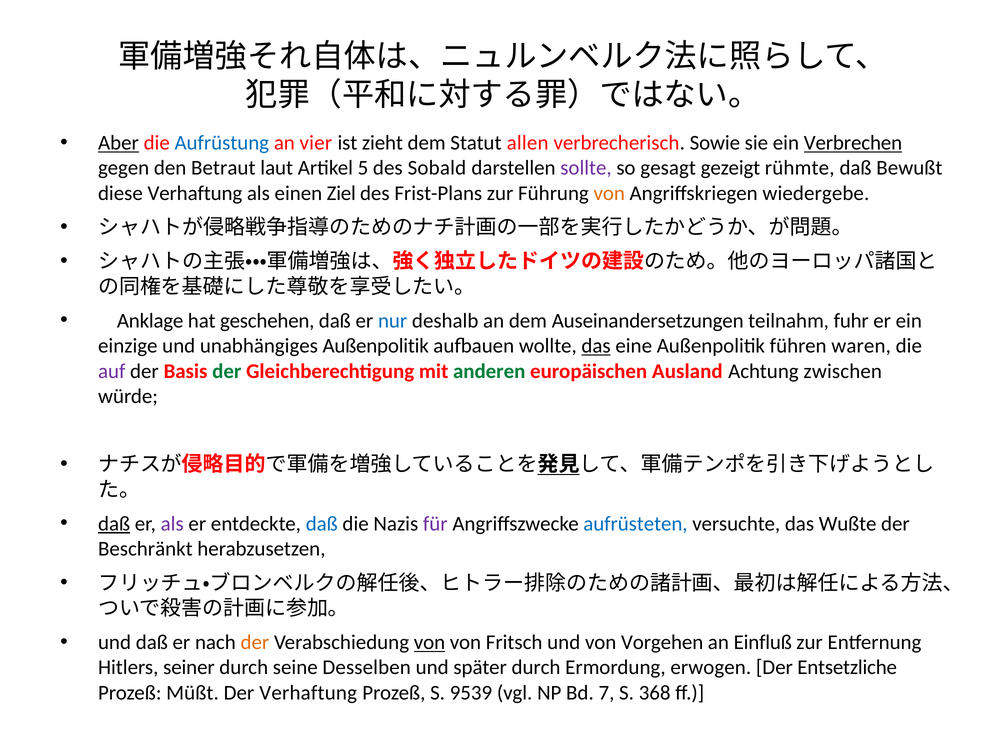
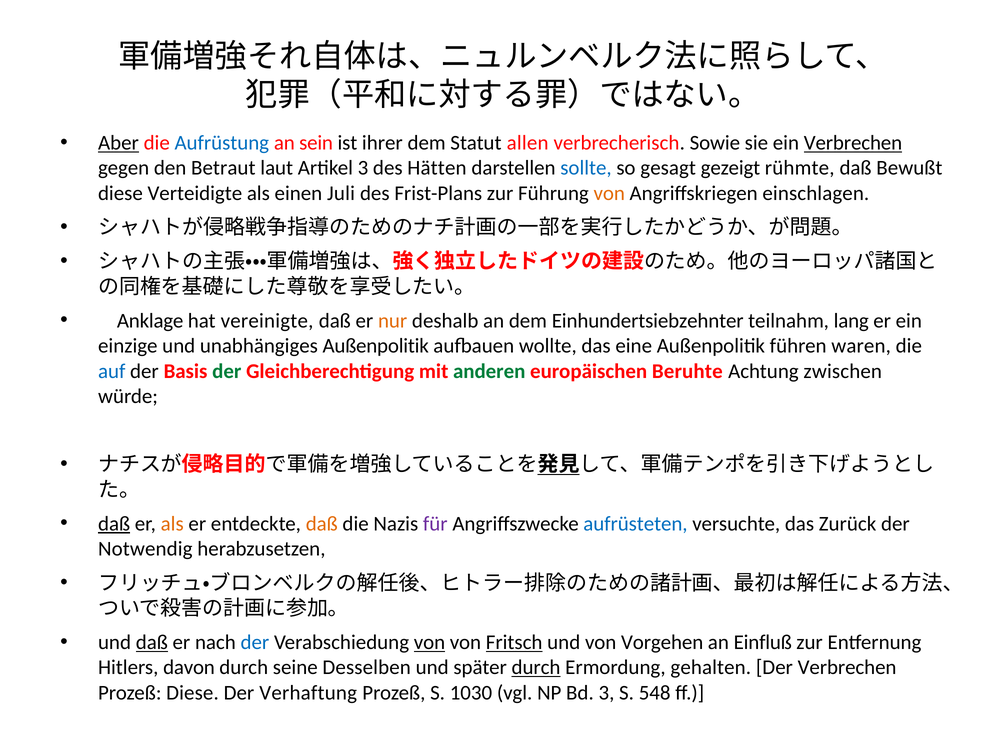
vier: vier -> sein
zieht: zieht -> ihrer
Artikel 5: 5 -> 3
Sobald: Sobald -> Hätten
sollte colour: purple -> blue
diese Verhaftung: Verhaftung -> Verteidigte
Ziel: Ziel -> Juli
wiedergebe: wiedergebe -> einschlagen
geschehen: geschehen -> vereinigte
nur colour: blue -> orange
Auseinandersetzungen: Auseinandersetzungen -> Einhundertsiebzehnter
fuhr: fuhr -> lang
das at (596, 346) underline: present -> none
auf colour: purple -> blue
Ausland: Ausland -> Beruhte
als at (172, 523) colour: purple -> orange
daß at (322, 523) colour: blue -> orange
Wußte: Wußte -> Zurück
Beschränkt: Beschränkt -> Notwendig
daß at (152, 642) underline: none -> present
der at (255, 642) colour: orange -> blue
Fritsch underline: none -> present
seiner: seiner -> davon
durch at (536, 667) underline: none -> present
erwogen: erwogen -> gehalten
Der Entsetzliche: Entsetzliche -> Verbrechen
Prozeß Müßt: Müßt -> Diese
9539: 9539 -> 1030
Bd 7: 7 -> 3
368: 368 -> 548
